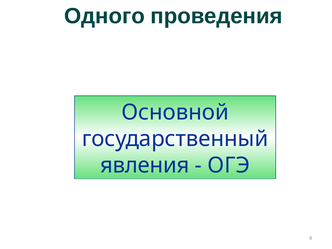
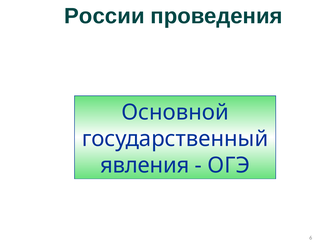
Одного: Одного -> России
